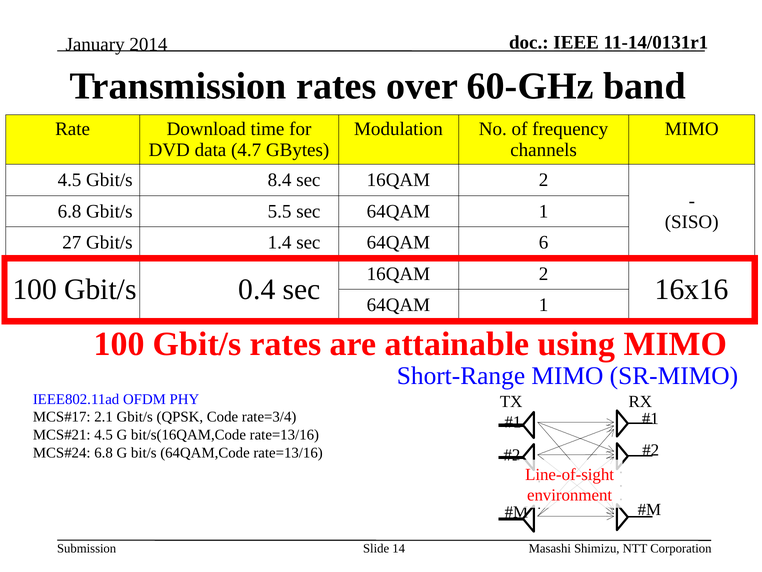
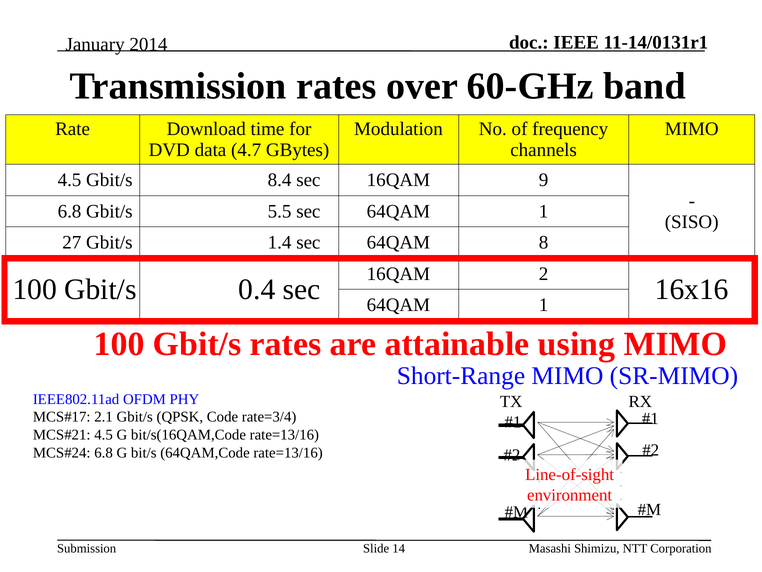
8.4 sec 16QAM 2: 2 -> 9
6: 6 -> 8
